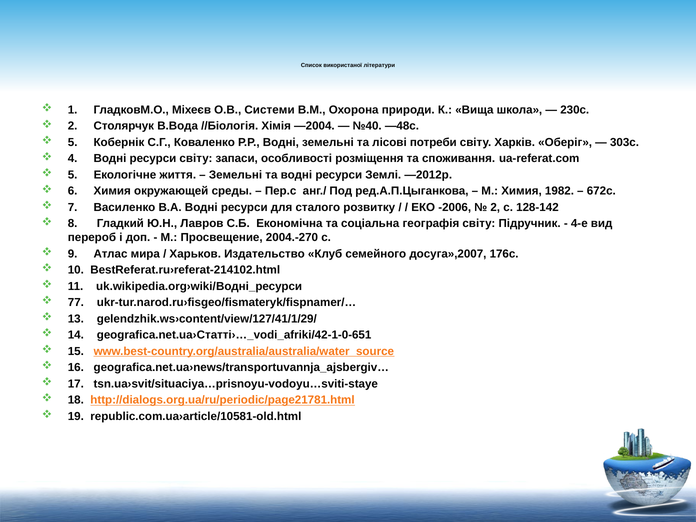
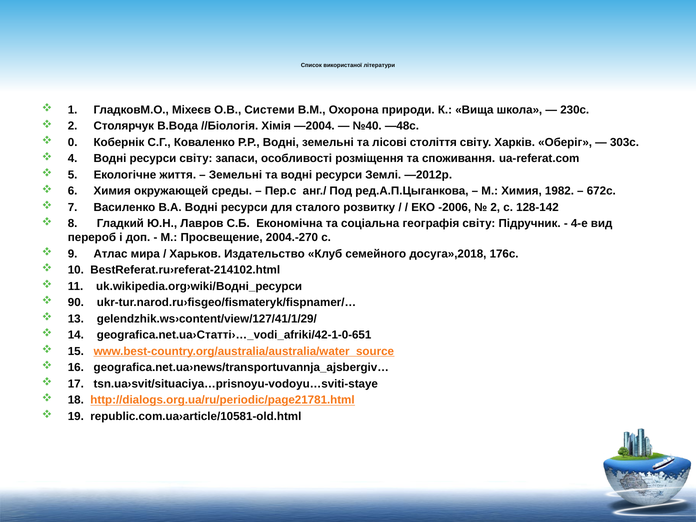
5 at (73, 142): 5 -> 0
потреби: потреби -> століття
досуга»,2007: досуга»,2007 -> досуга»,2018
77: 77 -> 90
